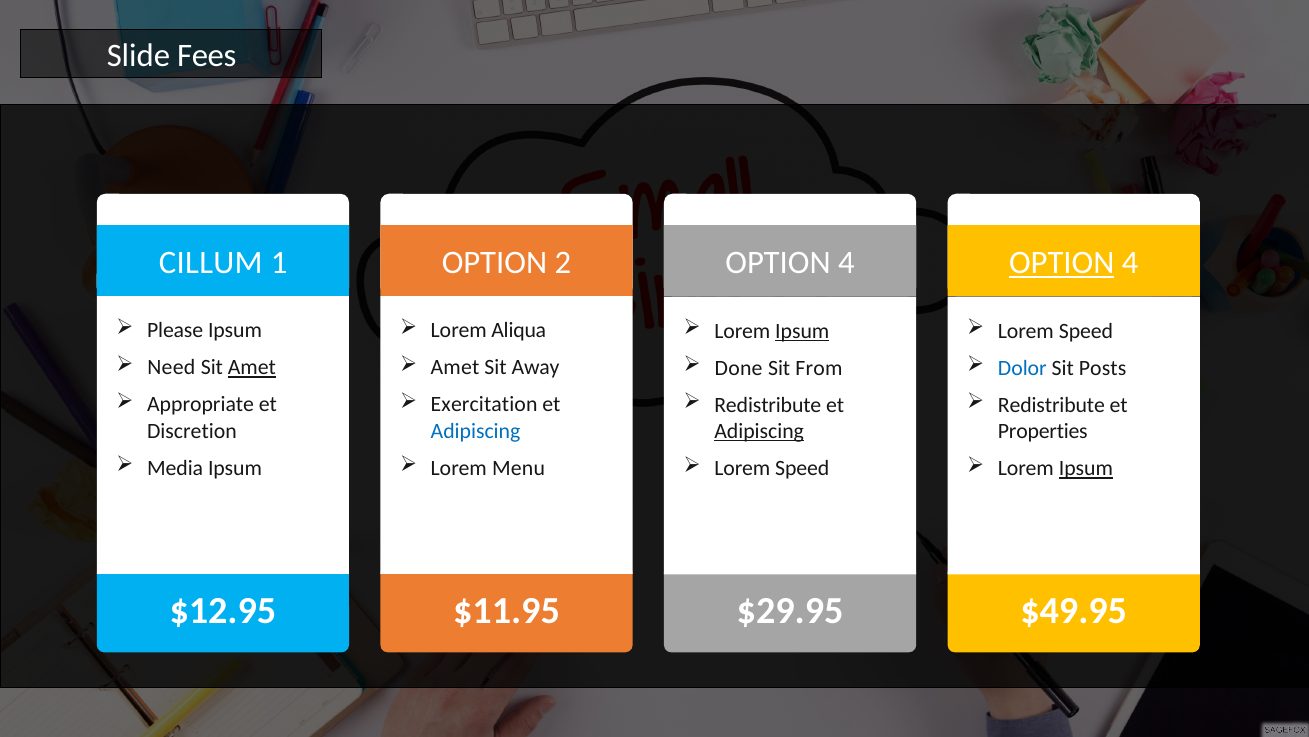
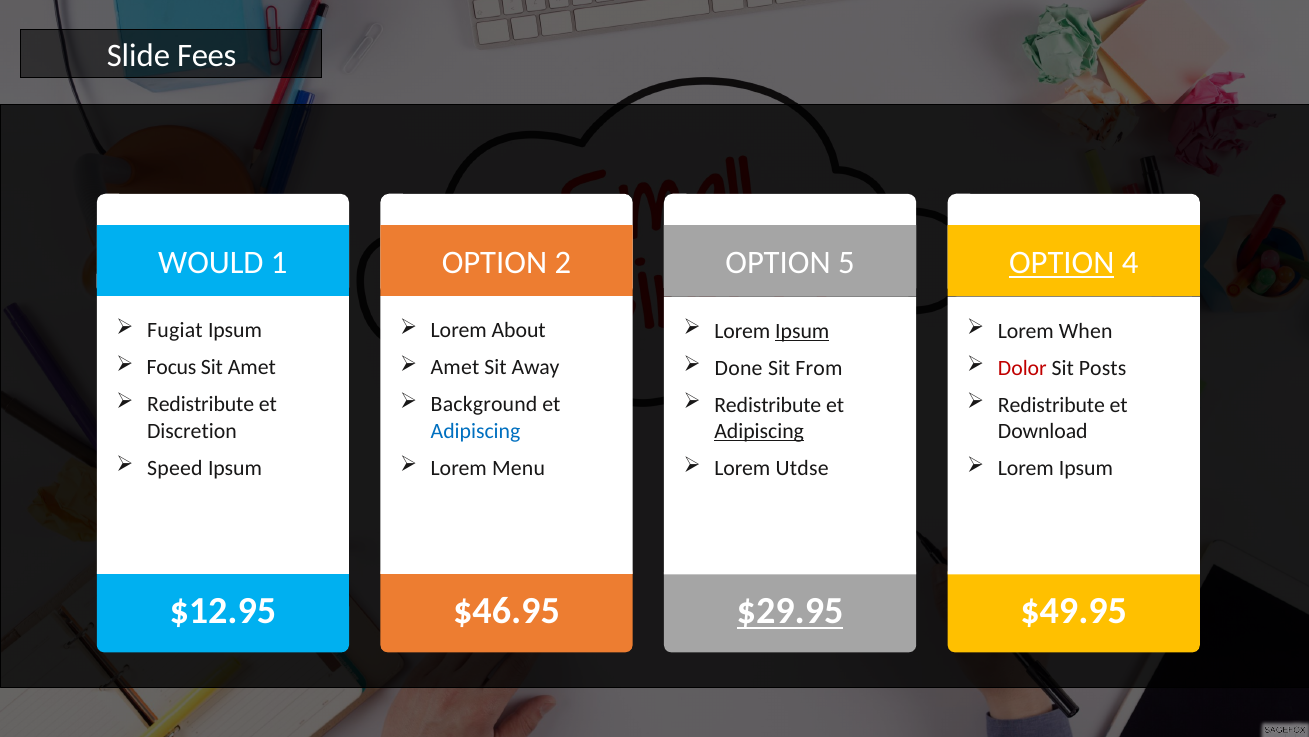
CILLUM: CILLUM -> WOULD
4 at (846, 263): 4 -> 5
Please: Please -> Fugiat
Aliqua: Aliqua -> About
Speed at (1086, 331): Speed -> When
Need: Need -> Focus
Amet at (252, 367) underline: present -> none
Dolor colour: blue -> red
Appropriate at (201, 404): Appropriate -> Redistribute
Exercitation: Exercitation -> Background
Properties: Properties -> Download
Media: Media -> Speed
Speed at (802, 468): Speed -> Utdse
Ipsum at (1086, 468) underline: present -> none
$11.95: $11.95 -> $46.95
$29.95 underline: none -> present
